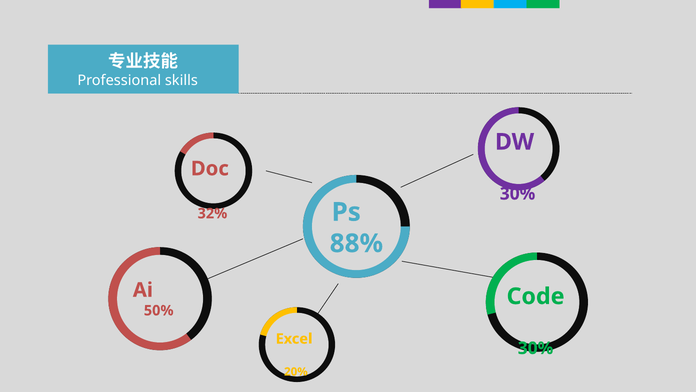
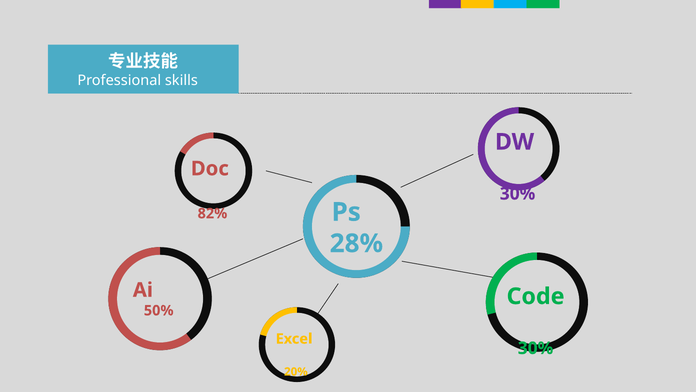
32%: 32% -> 82%
88%: 88% -> 28%
